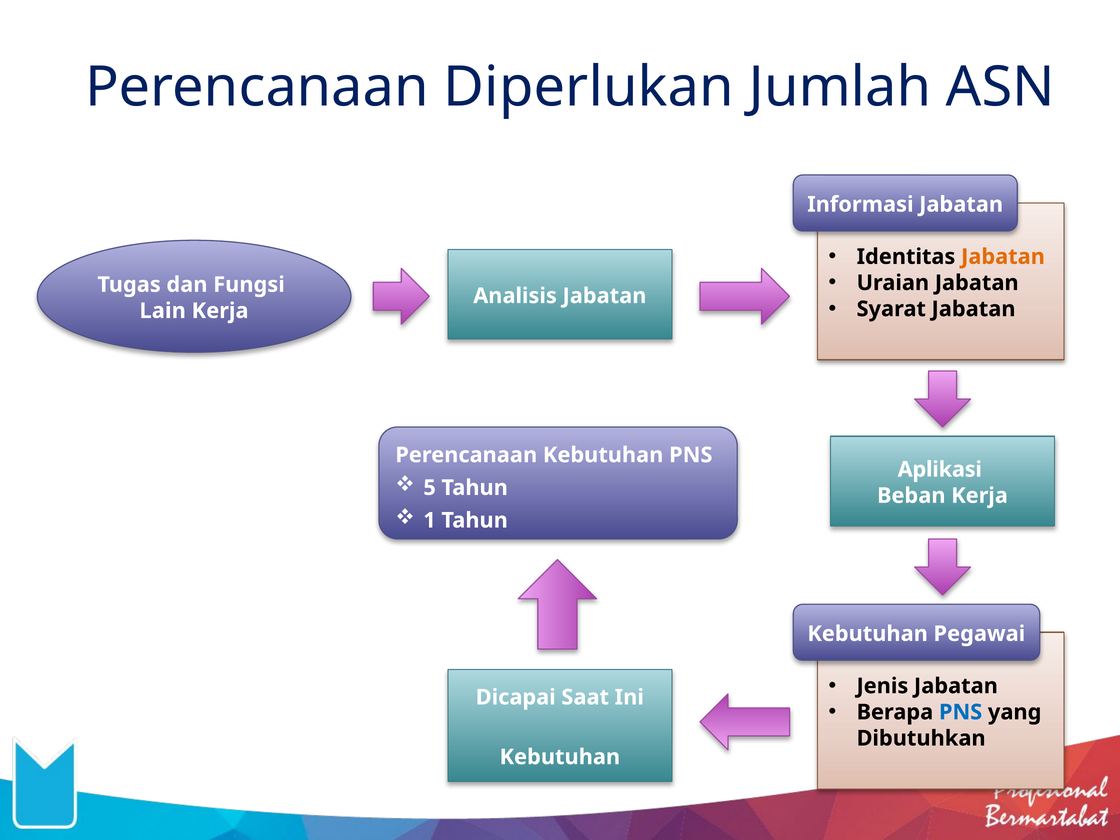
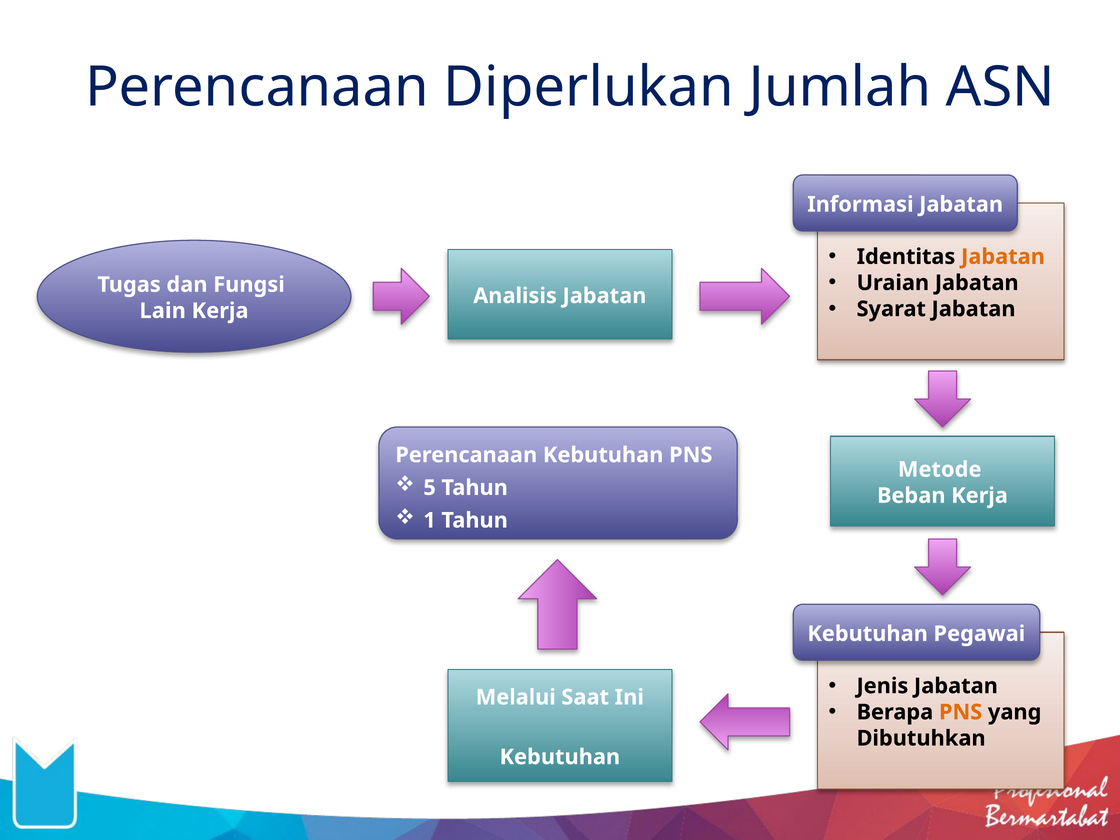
Aplikasi: Aplikasi -> Metode
Dicapai: Dicapai -> Melalui
PNS at (961, 712) colour: blue -> orange
